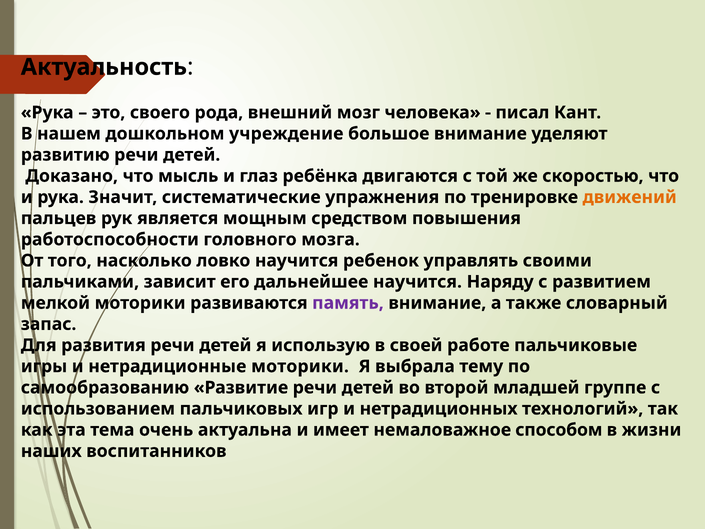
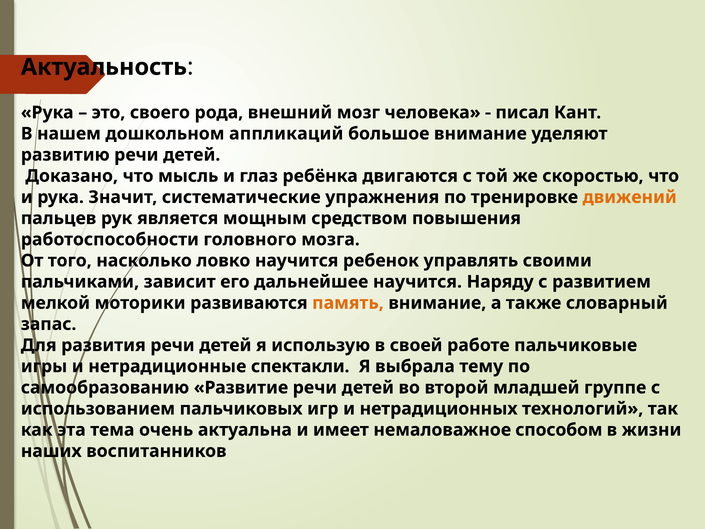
учреждение: учреждение -> аппликаций
память colour: purple -> orange
нетрадиционные моторики: моторики -> спектакли
